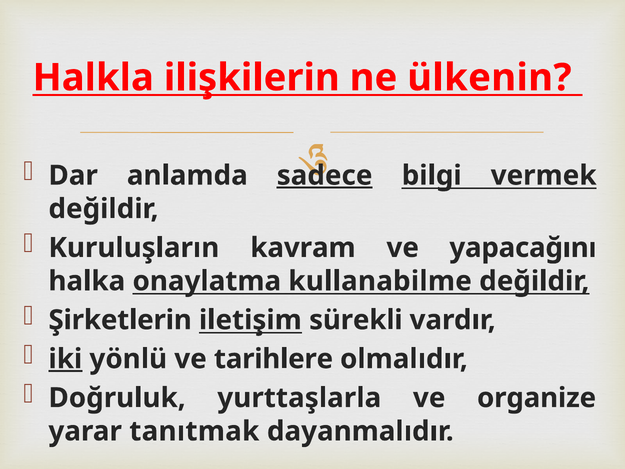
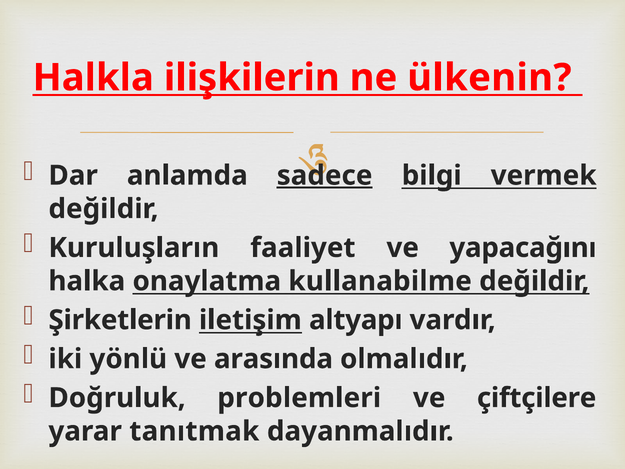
kavram: kavram -> faaliyet
sürekli: sürekli -> altyapı
iki underline: present -> none
tarihlere: tarihlere -> arasında
yurttaşlarla: yurttaşlarla -> problemleri
organize: organize -> çiftçilere
